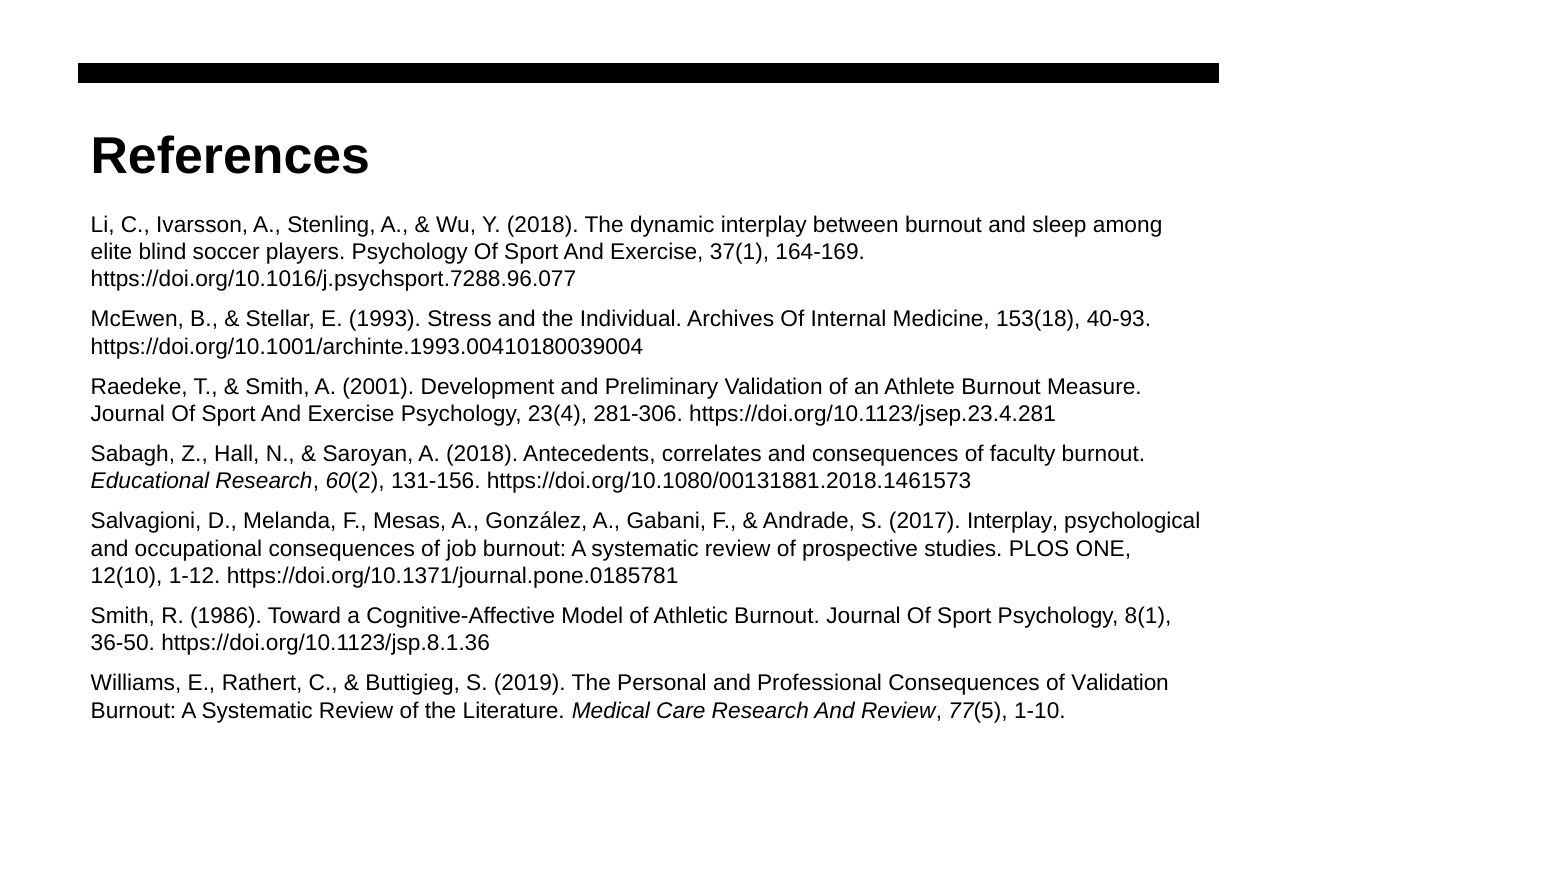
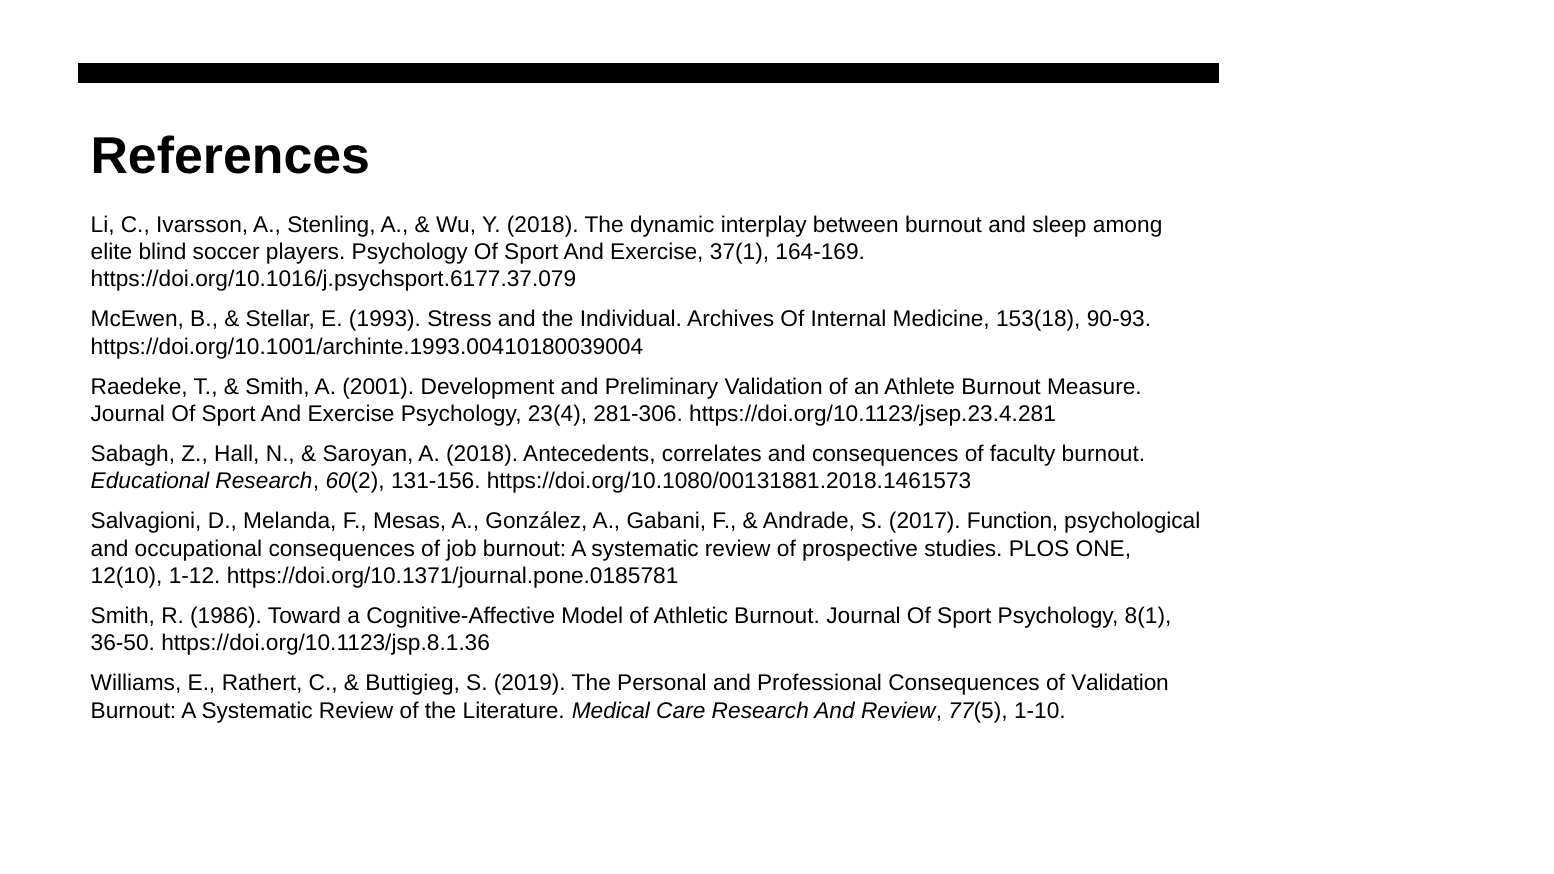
https://doi.org/10.1016/j.psychsport.7288.96.077: https://doi.org/10.1016/j.psychsport.7288.96.077 -> https://doi.org/10.1016/j.psychsport.6177.37.079
40-93: 40-93 -> 90-93
2017 Interplay: Interplay -> Function
